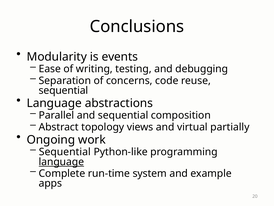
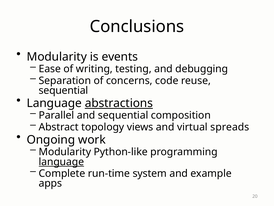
abstractions underline: none -> present
partially: partially -> spreads
Sequential at (65, 152): Sequential -> Modularity
